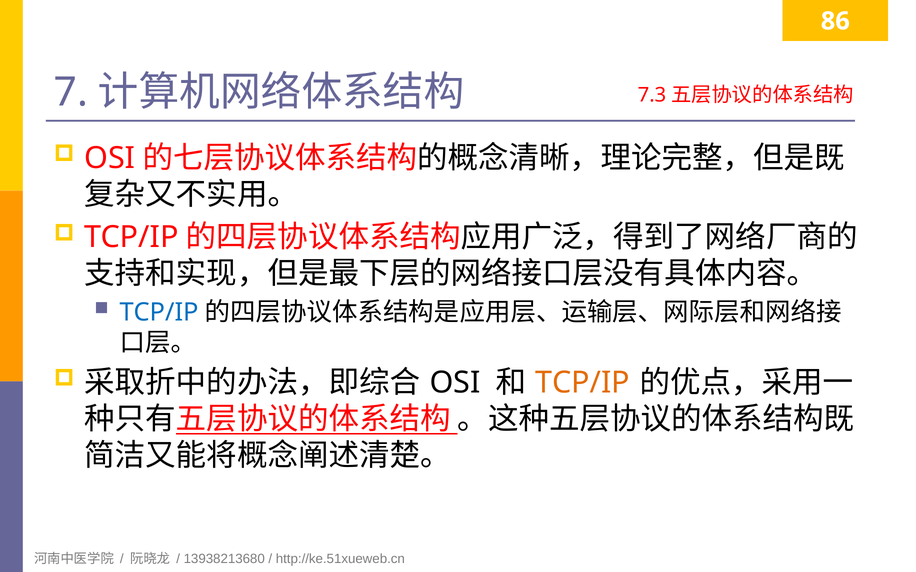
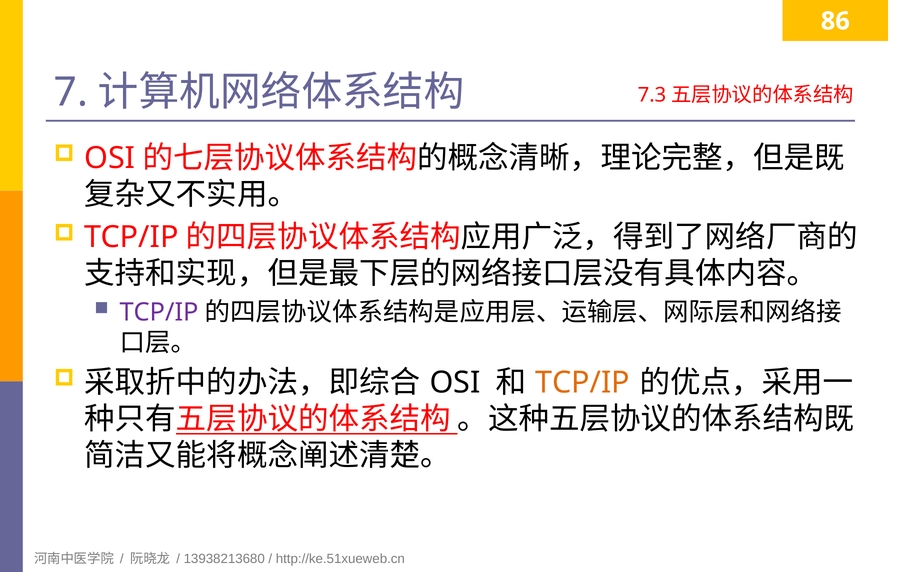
TCP/IP at (159, 312) colour: blue -> purple
